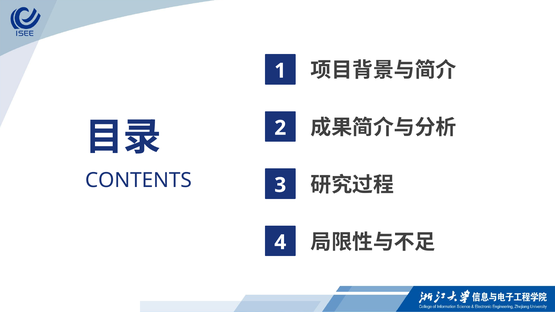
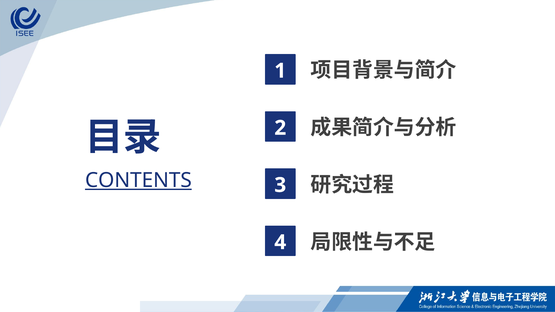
CONTENTS underline: none -> present
